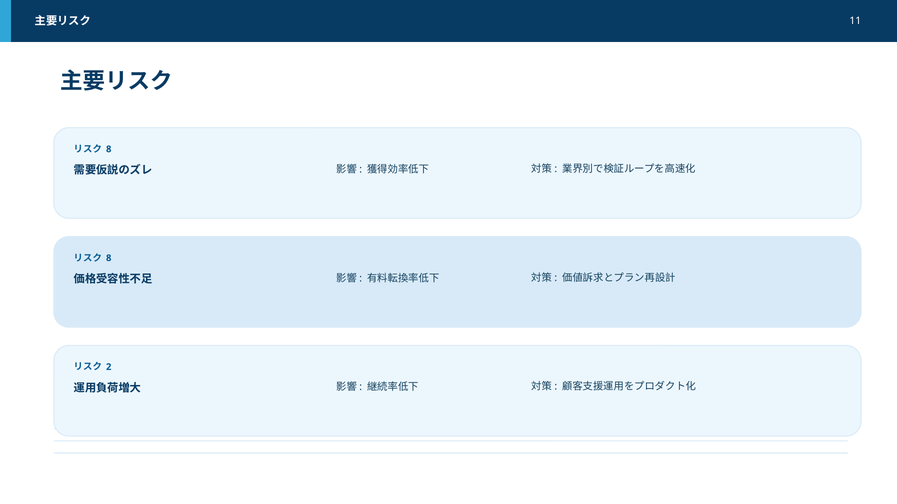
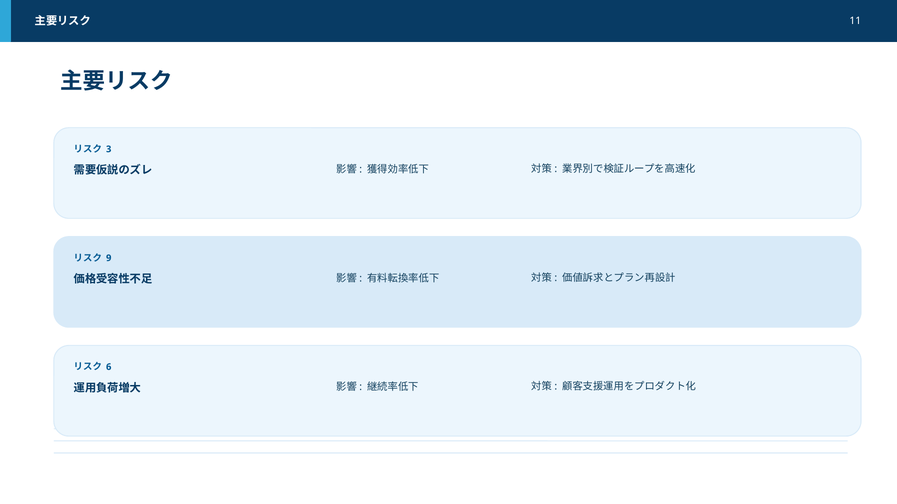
8 at (109, 149): 8 -> 3
8 at (109, 258): 8 -> 9
2: 2 -> 6
